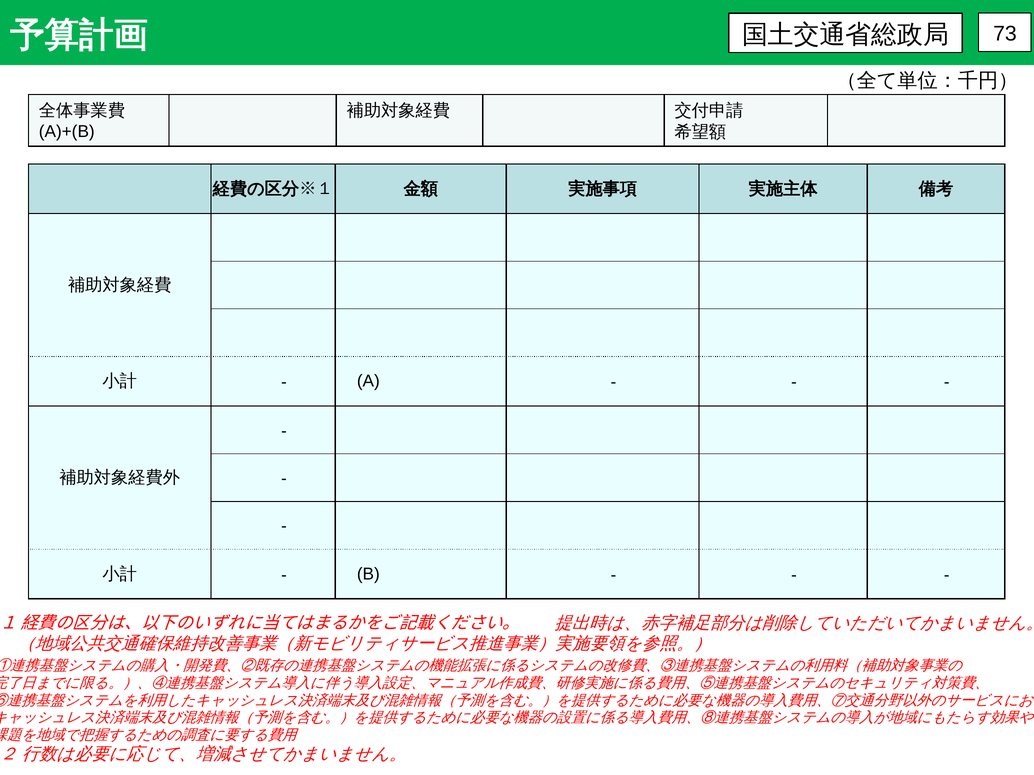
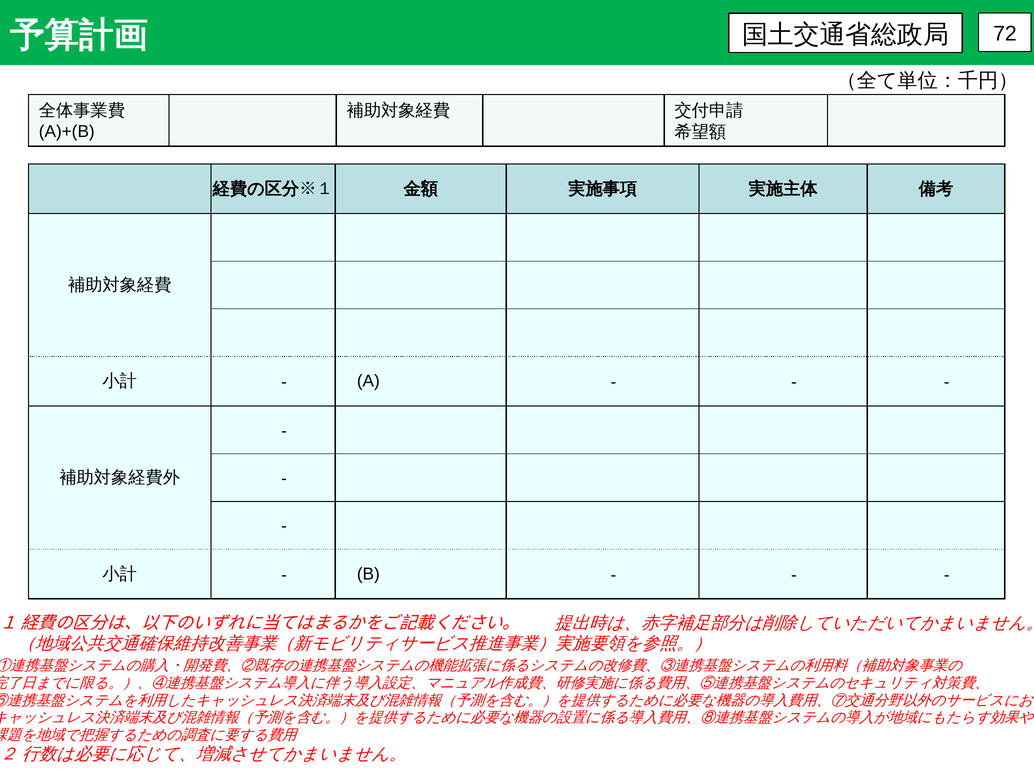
73: 73 -> 72
